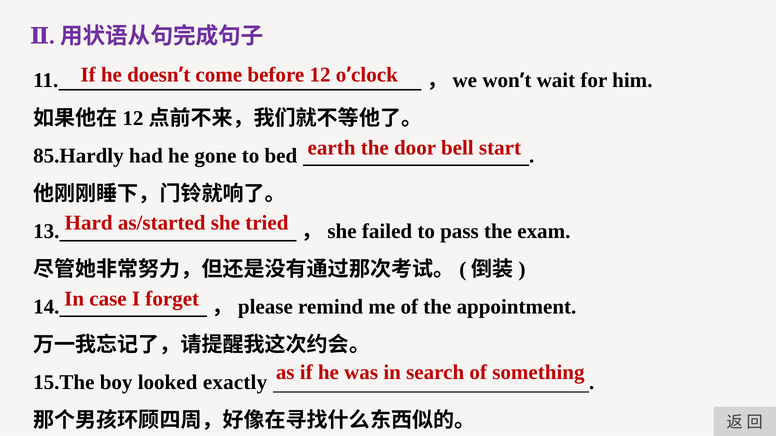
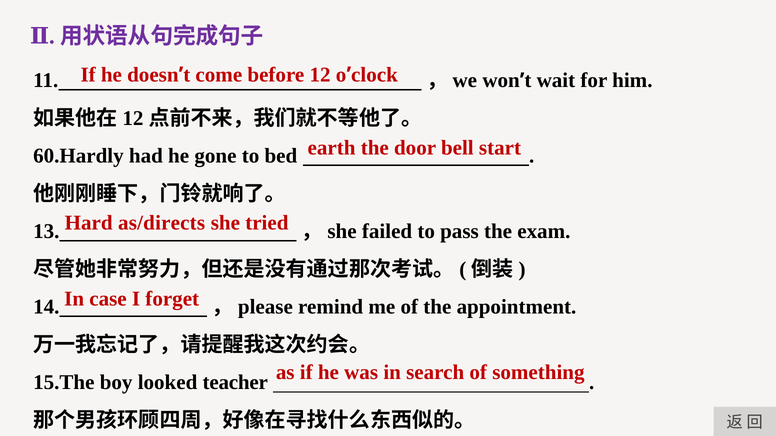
85.Hardly: 85.Hardly -> 60.Hardly
as/started: as/started -> as/directs
exactly: exactly -> teacher
